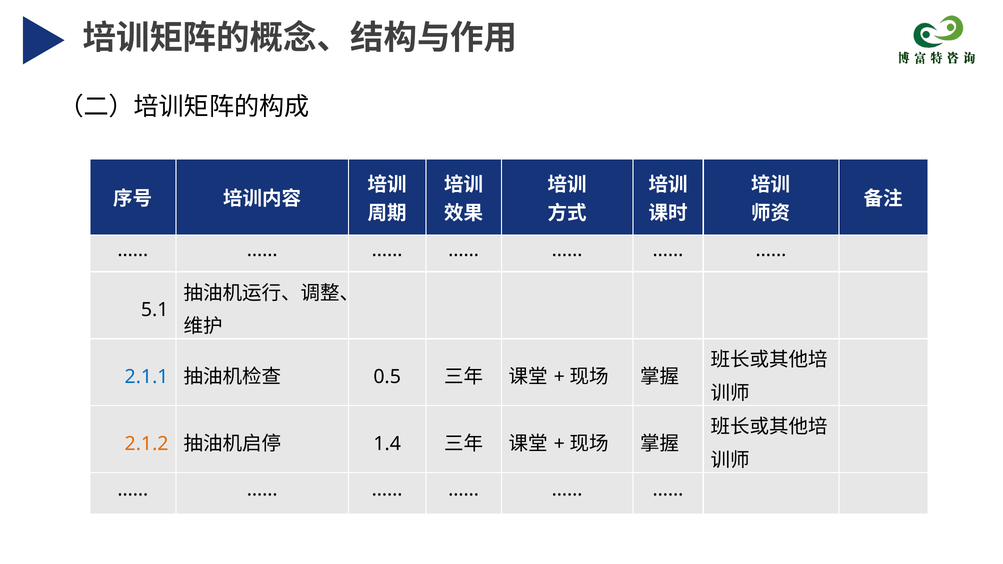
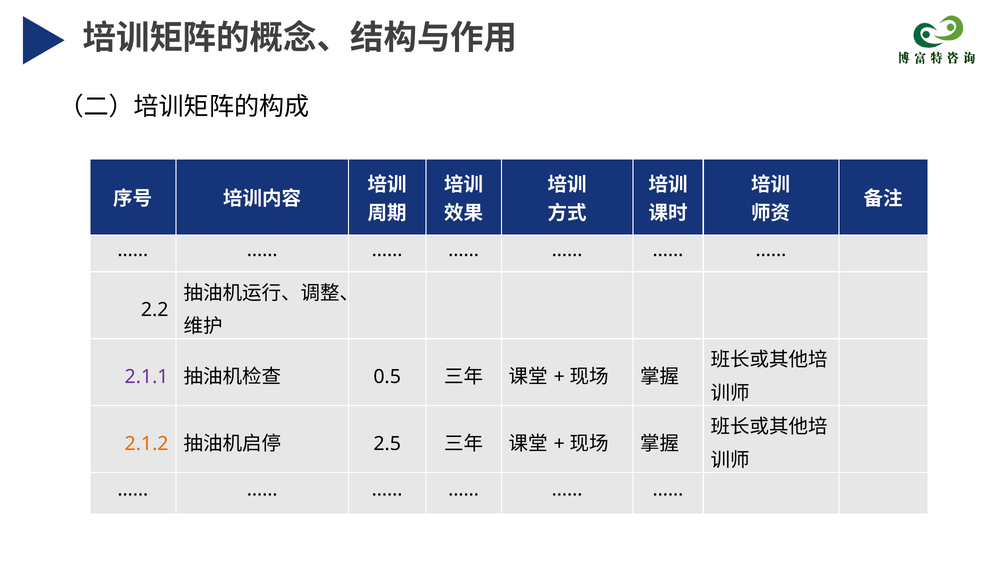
5.1: 5.1 -> 2.2
2.1.1 colour: blue -> purple
1.4: 1.4 -> 2.5
